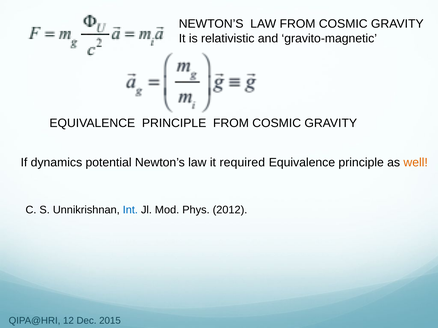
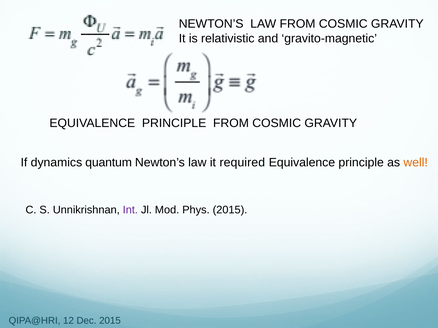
potential: potential -> quantum
Int colour: blue -> purple
Phys 2012: 2012 -> 2015
